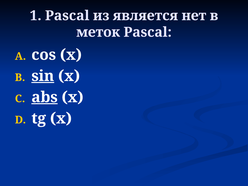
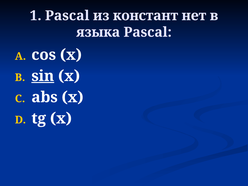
является: является -> констант
меток: меток -> языка
abs underline: present -> none
